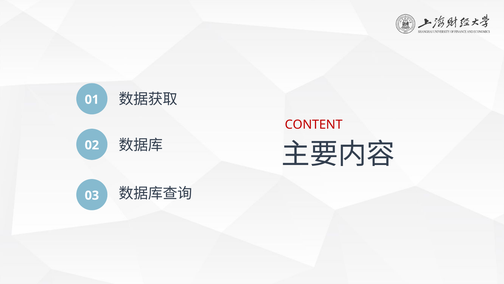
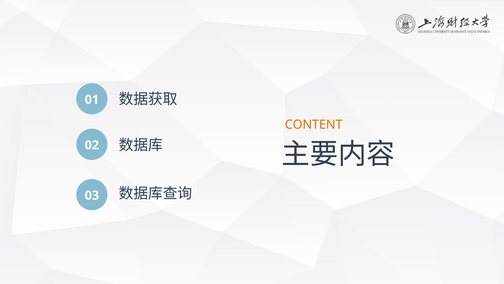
CONTENT colour: red -> orange
